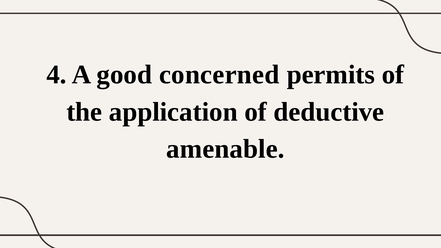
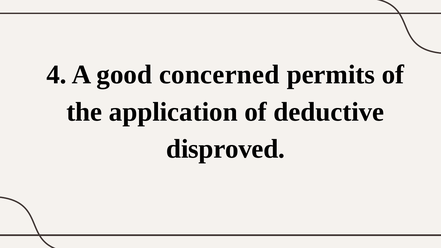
amenable: amenable -> disproved
